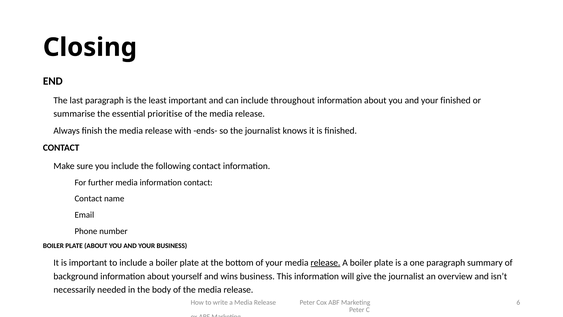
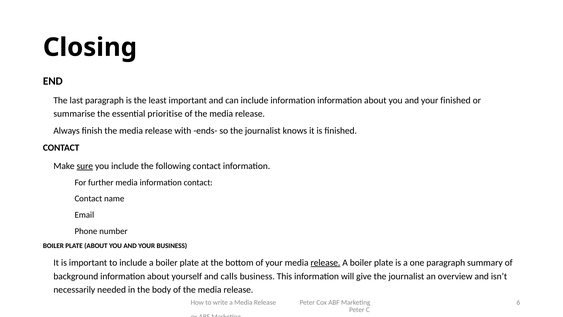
include throughout: throughout -> information
sure underline: none -> present
wins: wins -> calls
